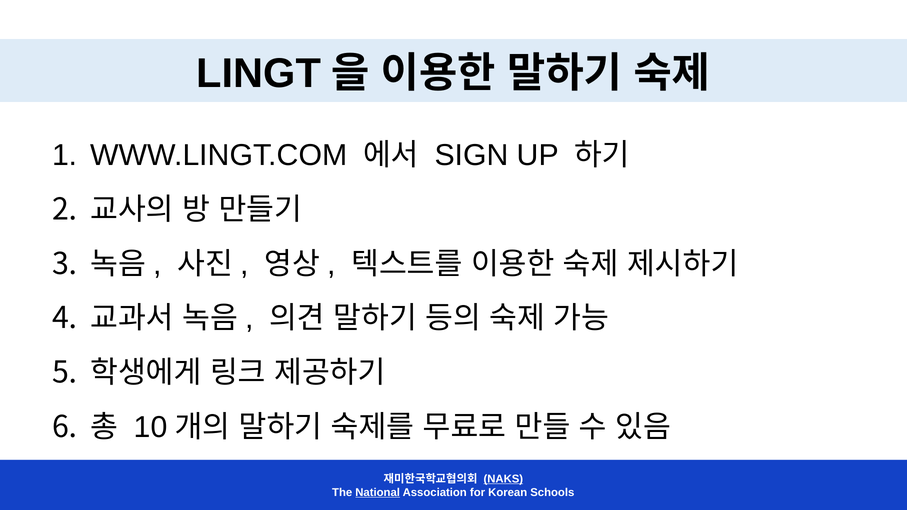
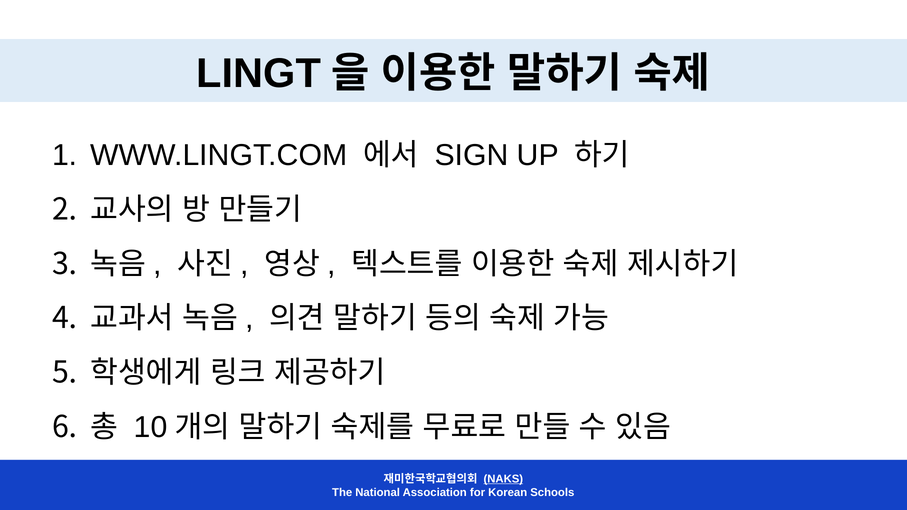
National underline: present -> none
